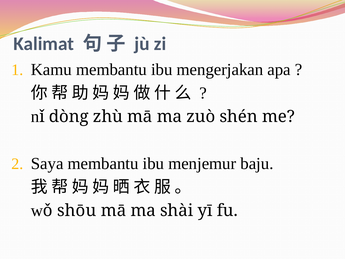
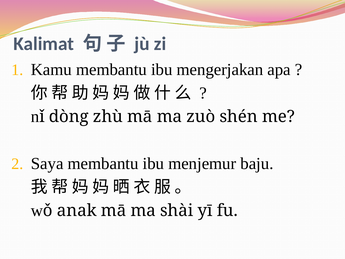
shōu: shōu -> anak
